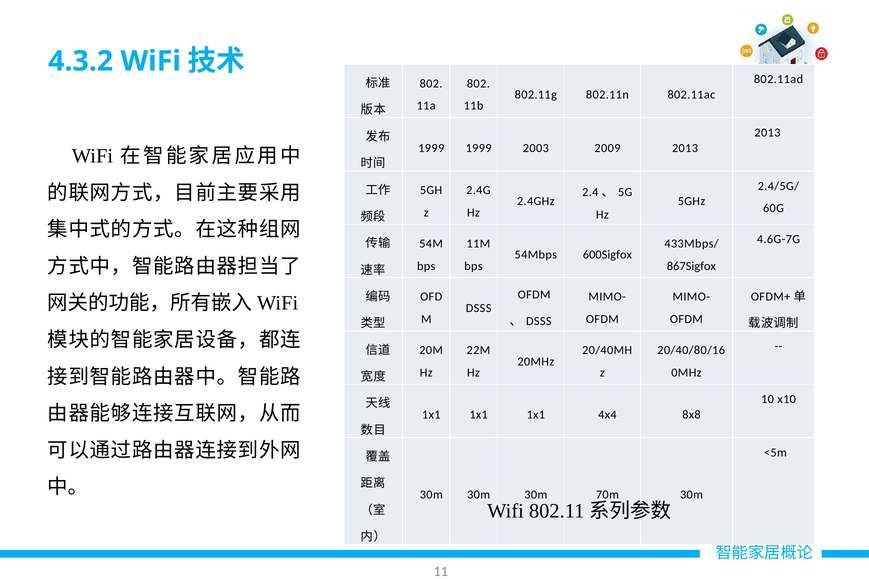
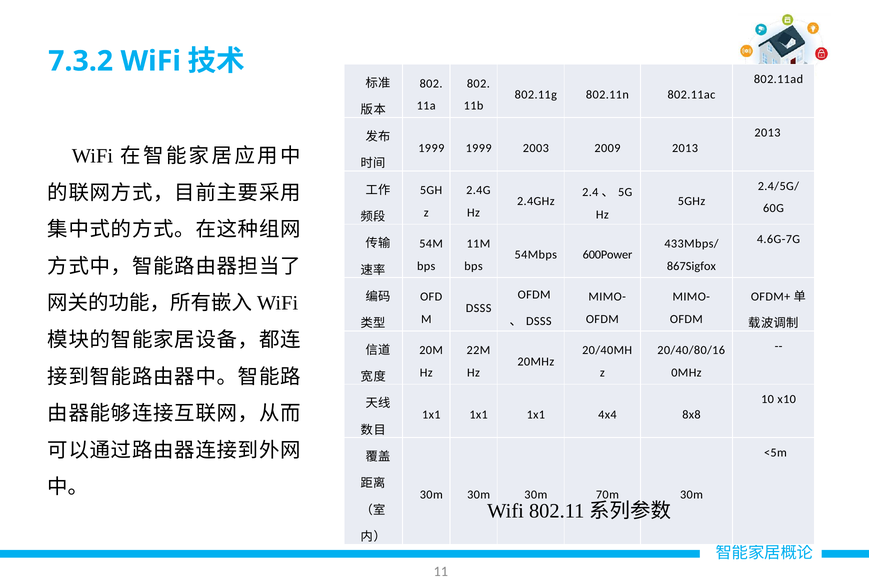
4.3.2: 4.3.2 -> 7.3.2
600Sigfox: 600Sigfox -> 600Power
